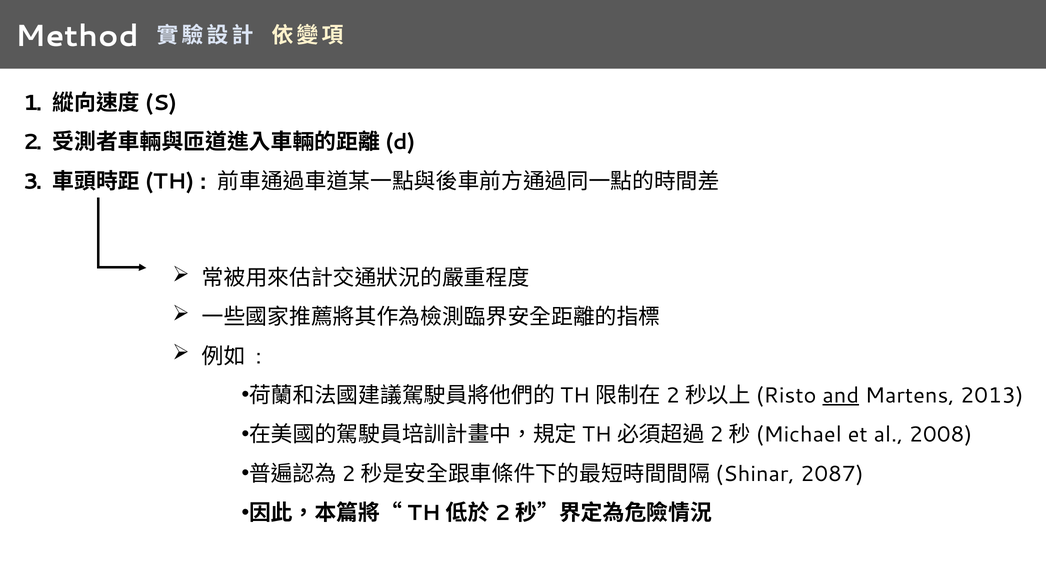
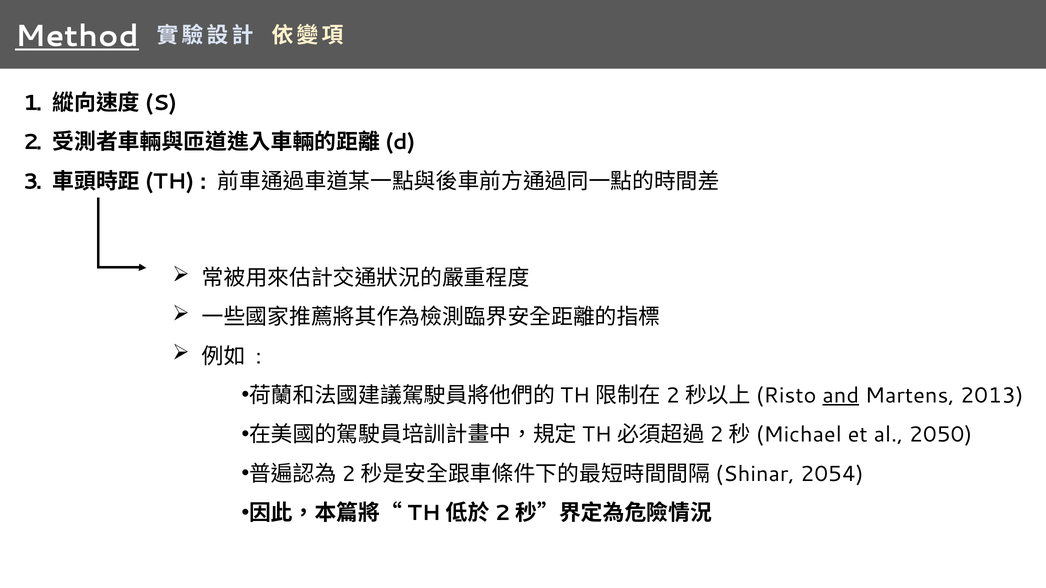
Method underline: none -> present
2008: 2008 -> 2050
2087: 2087 -> 2054
